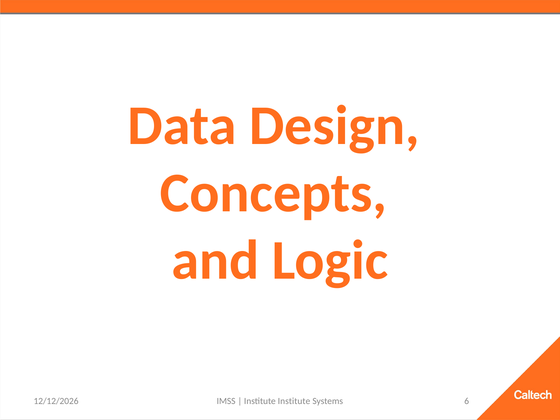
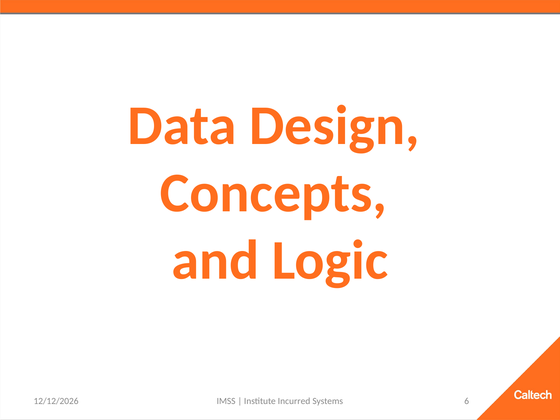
Institute Institute: Institute -> Incurred
